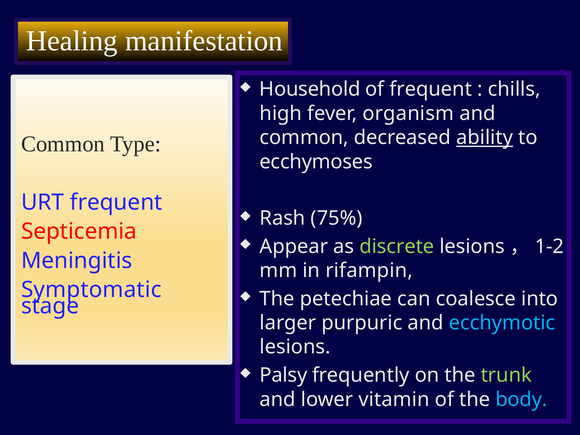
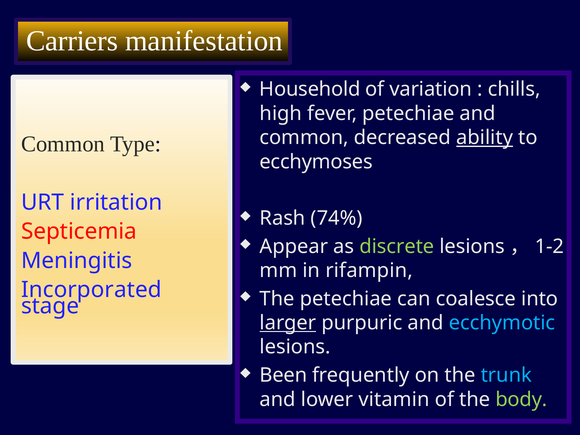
Healing: Healing -> Carriers
of frequent: frequent -> variation
fever organism: organism -> petechiae
URT frequent: frequent -> irritation
75%: 75% -> 74%
Symptomatic: Symptomatic -> Incorporated
larger underline: none -> present
Palsy: Palsy -> Been
trunk colour: light green -> light blue
body colour: light blue -> light green
